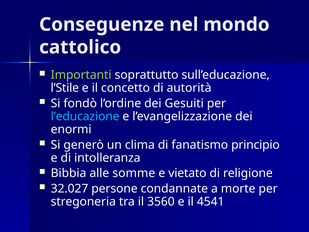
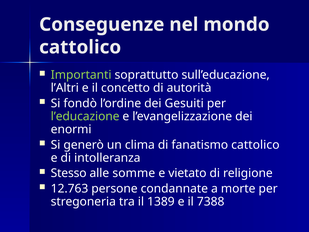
l’Stile: l’Stile -> l’Altri
l’educazione colour: light blue -> light green
fanatismo principio: principio -> cattolico
Bibbia: Bibbia -> Stesso
32.027: 32.027 -> 12.763
3560: 3560 -> 1389
4541: 4541 -> 7388
